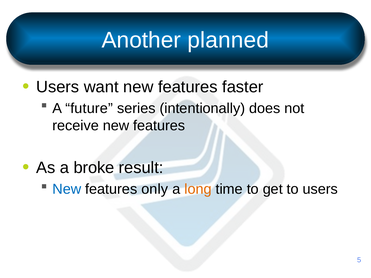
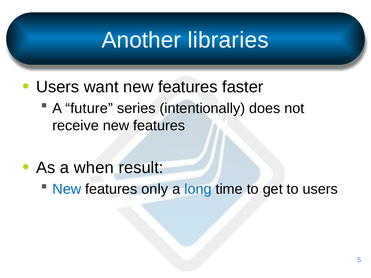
planned: planned -> libraries
broke: broke -> when
long colour: orange -> blue
